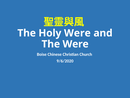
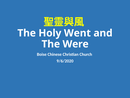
Holy Were: Were -> Went
